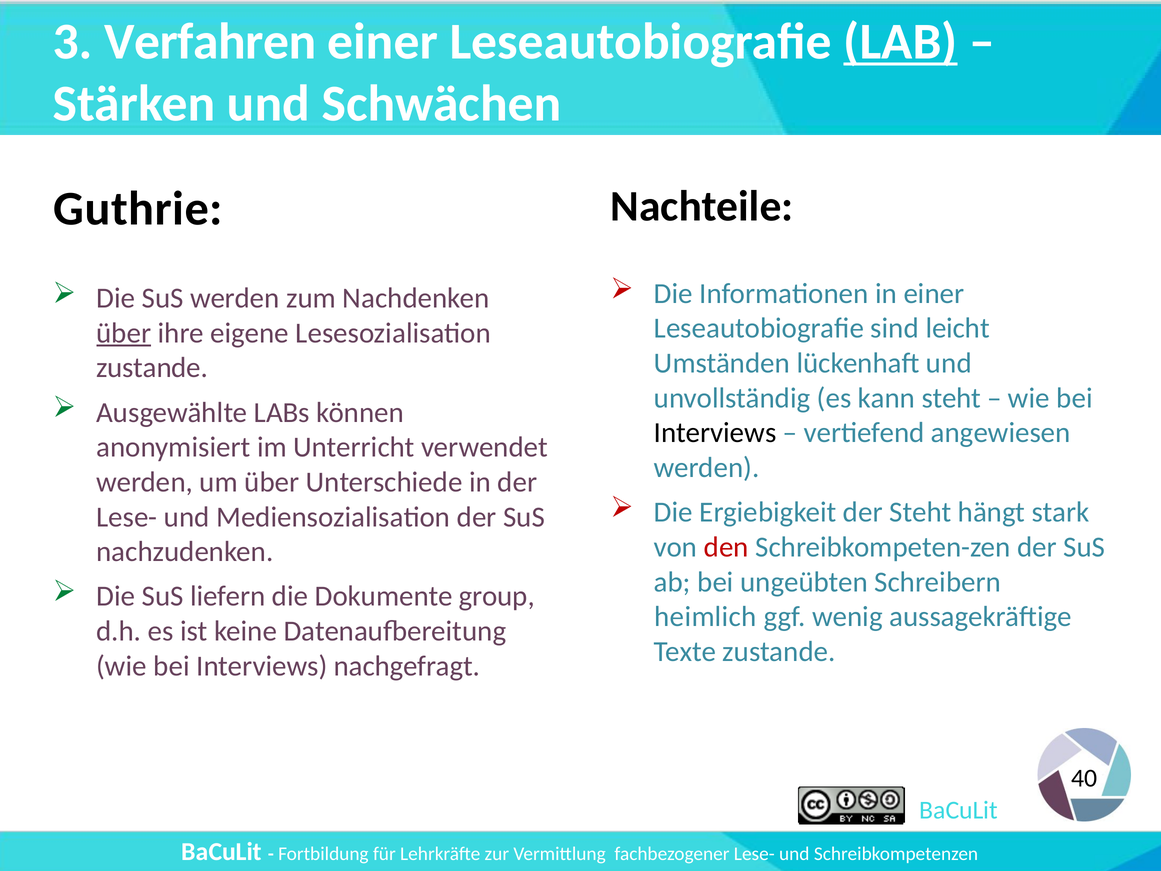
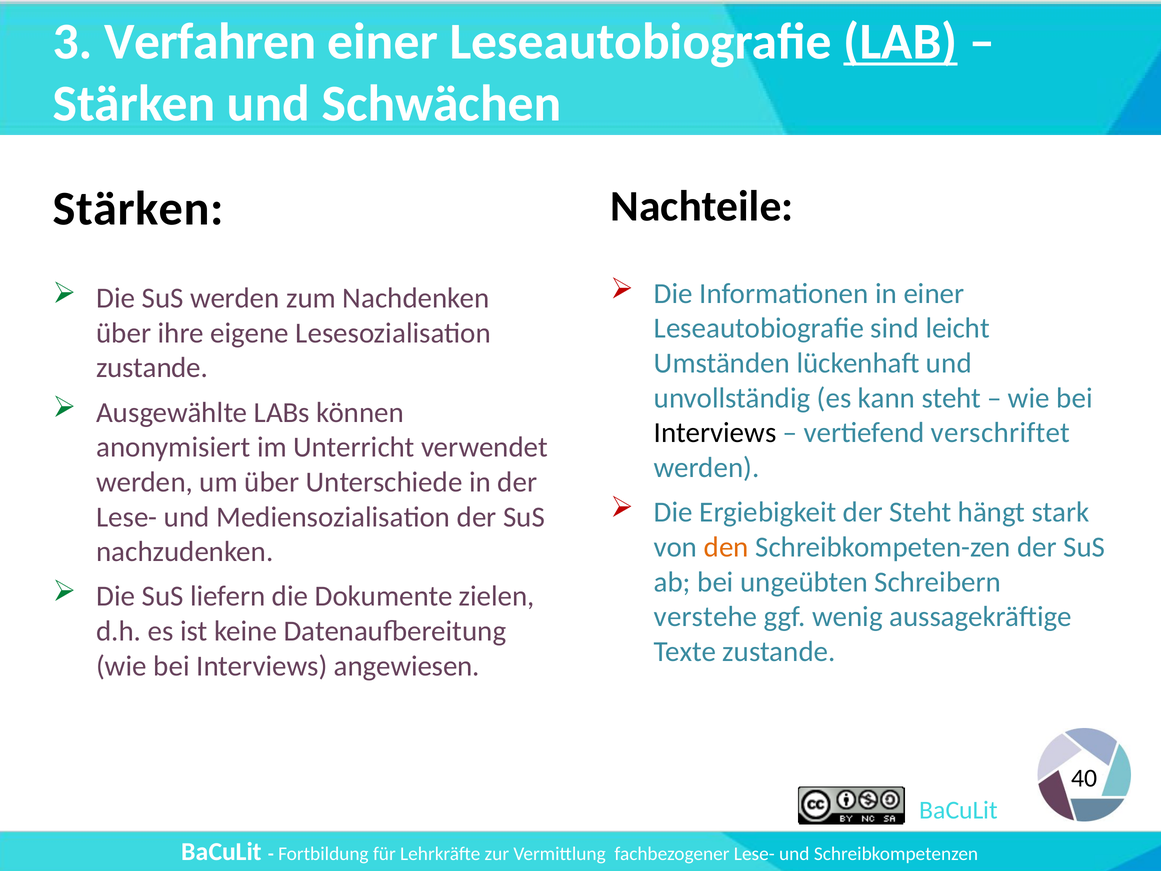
Guthrie at (138, 209): Guthrie -> Stärken
über at (124, 333) underline: present -> none
angewiesen: angewiesen -> verschriftet
den colour: red -> orange
group: group -> zielen
heimlich: heimlich -> verstehe
nachgefragt: nachgefragt -> angewiesen
